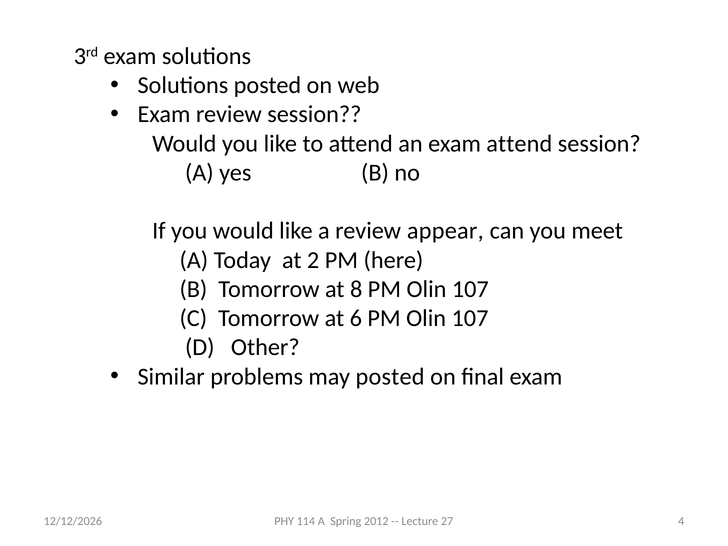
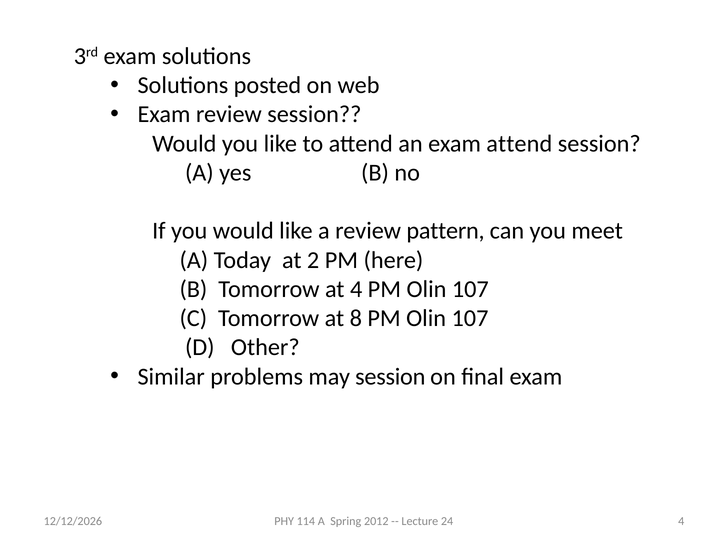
appear: appear -> pattern
at 8: 8 -> 4
6: 6 -> 8
may posted: posted -> session
27: 27 -> 24
